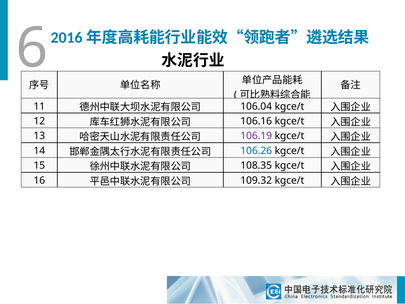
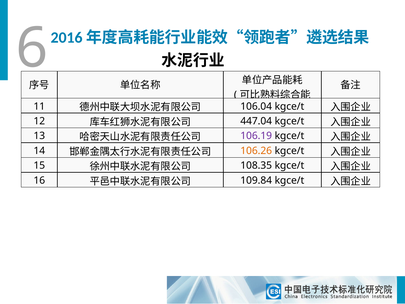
106.16: 106.16 -> 447.04
106.26 colour: blue -> orange
109.32: 109.32 -> 109.84
